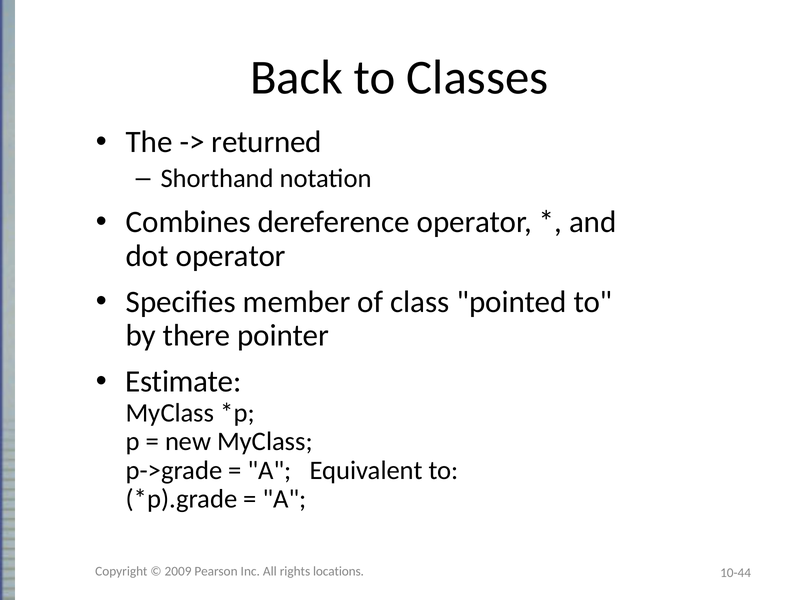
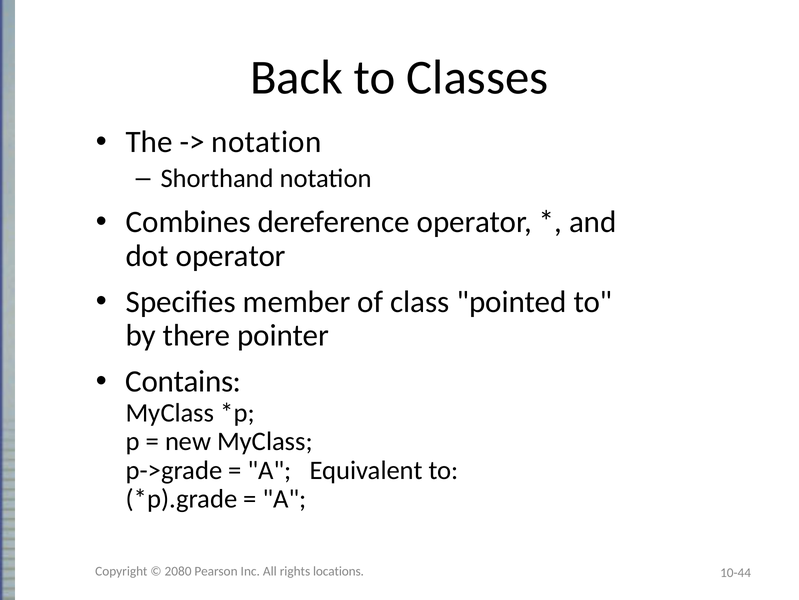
returned at (267, 142): returned -> notation
Estimate: Estimate -> Contains
2009: 2009 -> 2080
